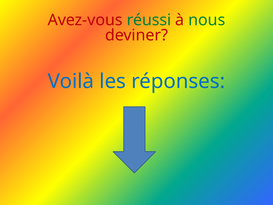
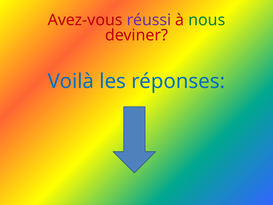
réussi colour: green -> purple
